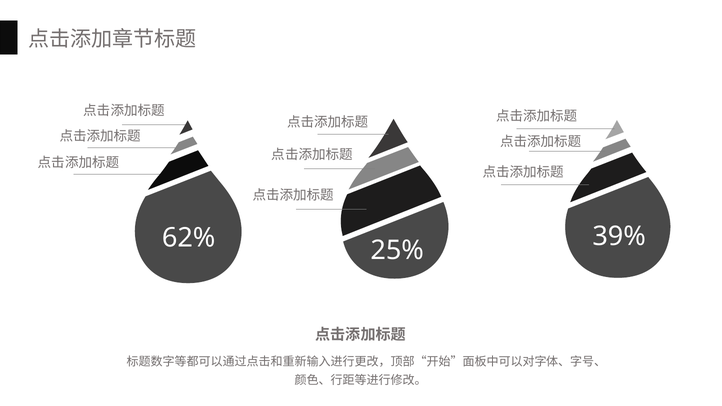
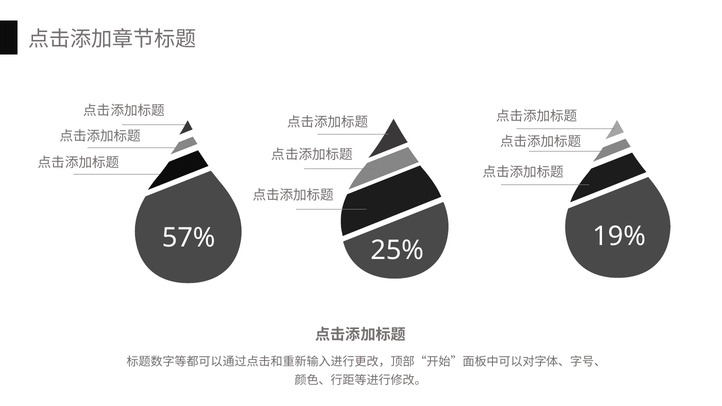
39%: 39% -> 19%
62%: 62% -> 57%
